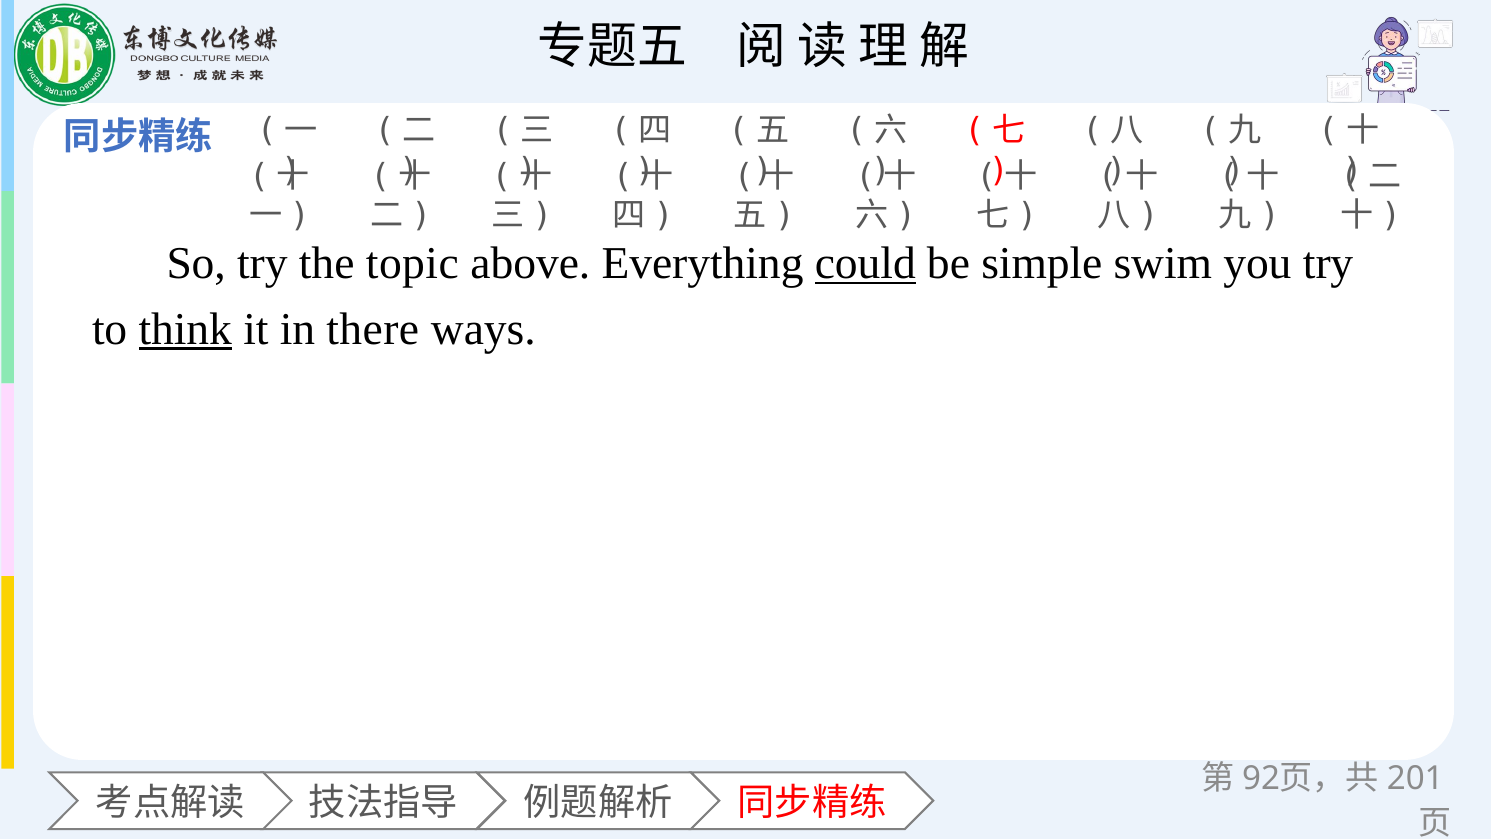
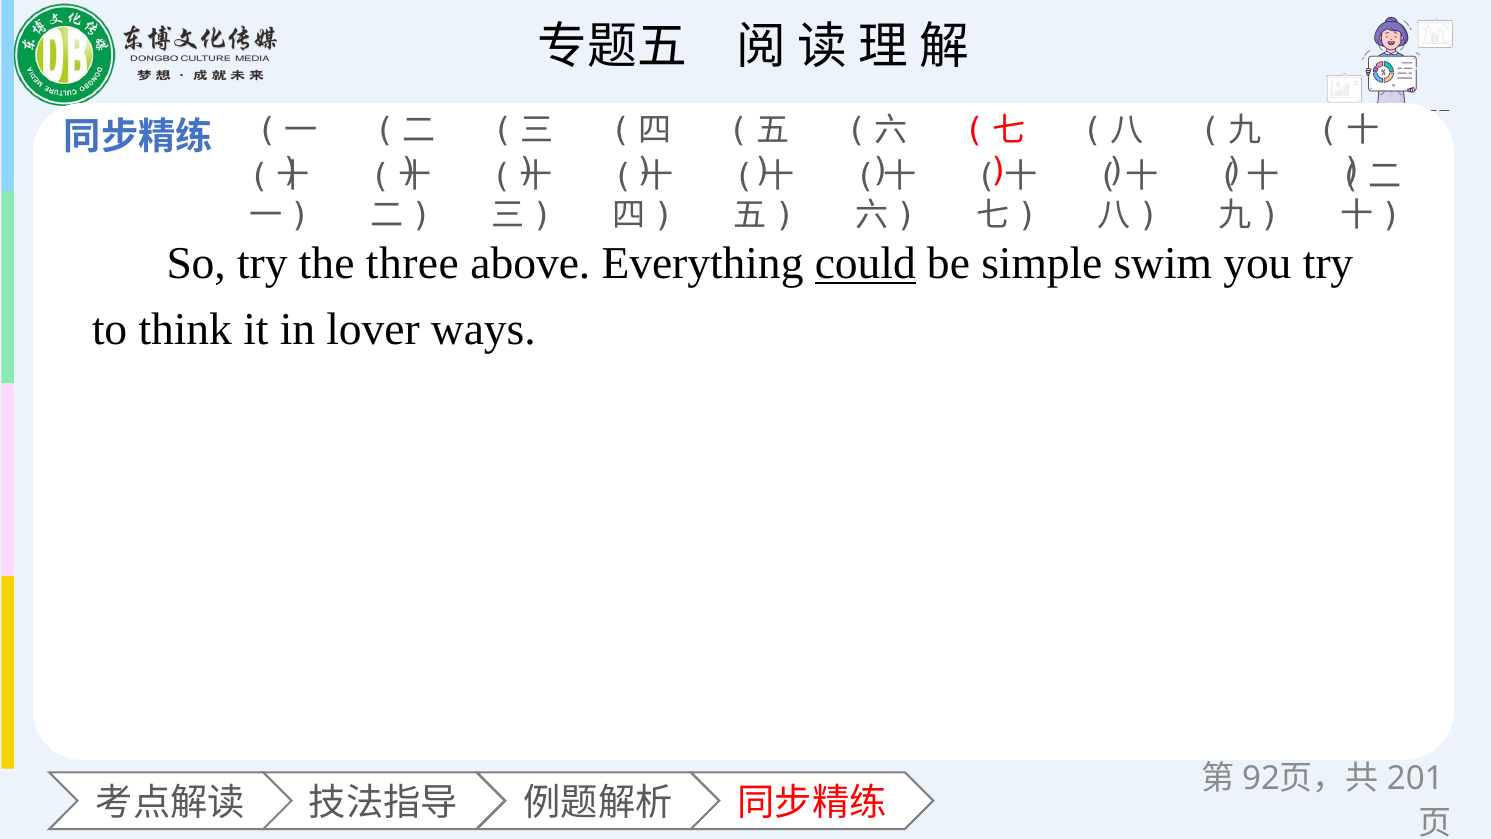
topic: topic -> three
think underline: present -> none
there: there -> lover
